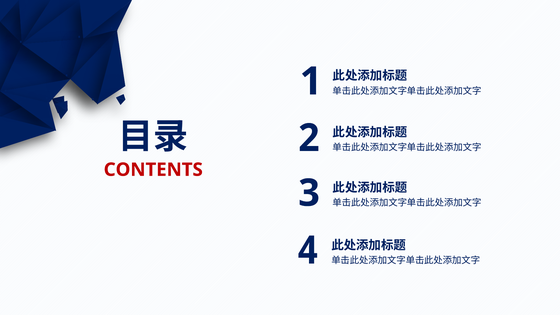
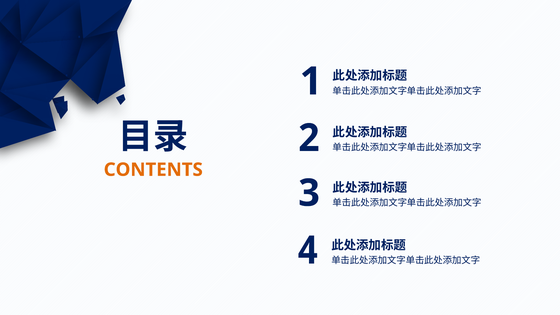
CONTENTS colour: red -> orange
